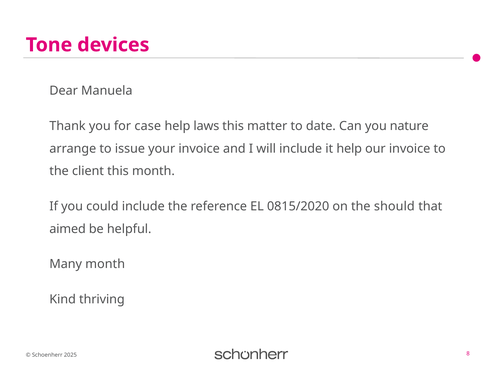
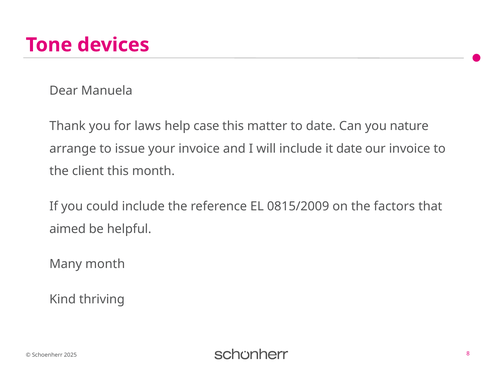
case: case -> laws
laws: laws -> case
it help: help -> date
0815/2020: 0815/2020 -> 0815/2009
should: should -> factors
